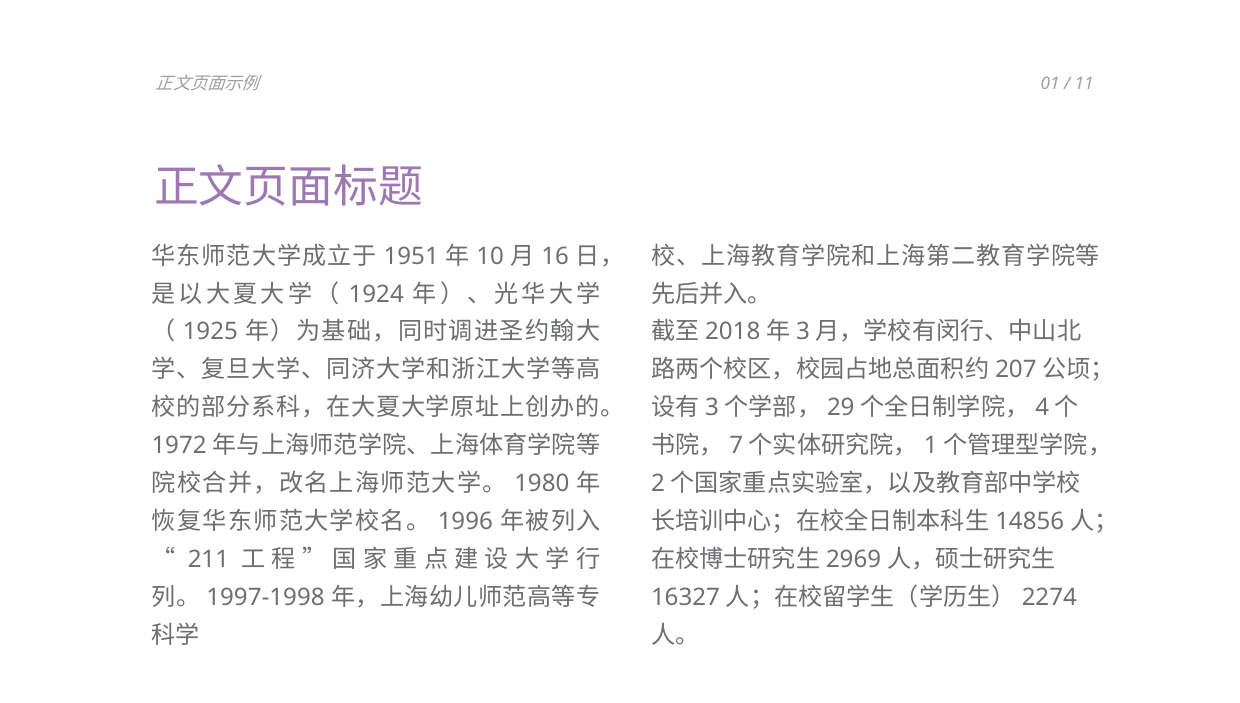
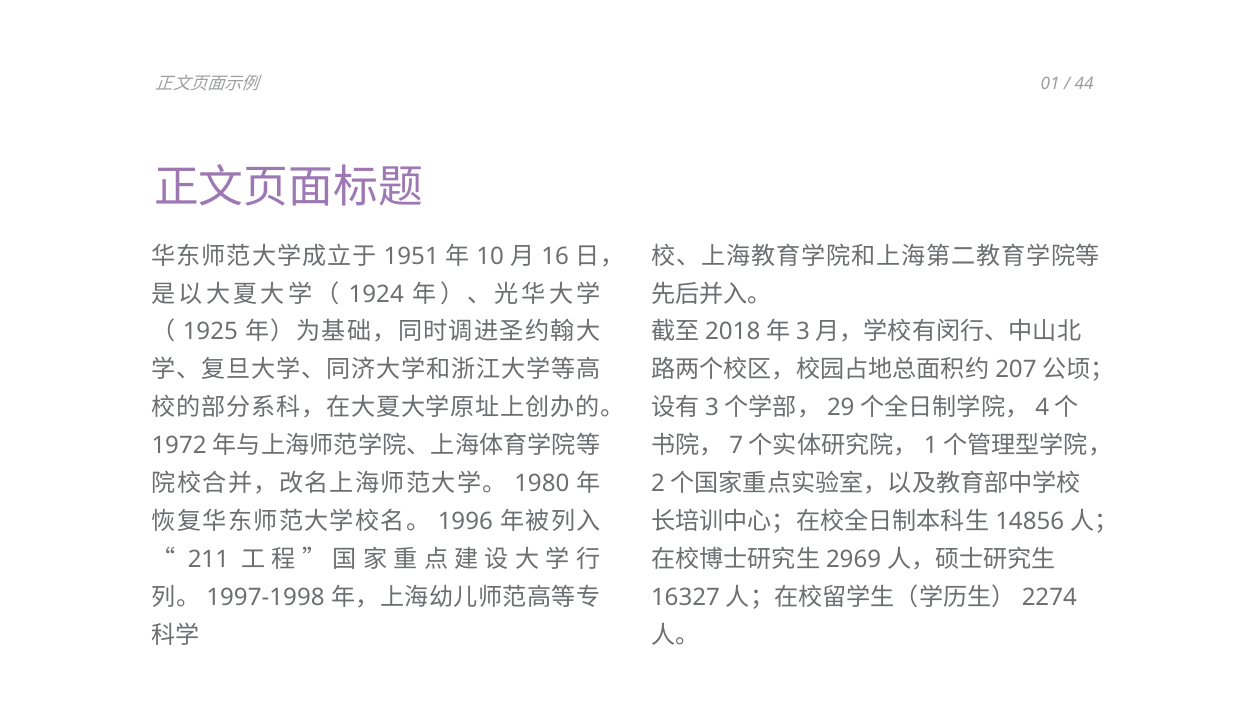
11: 11 -> 44
